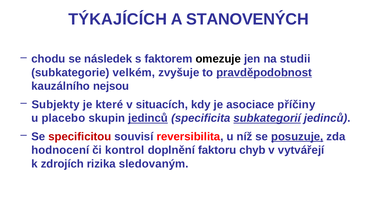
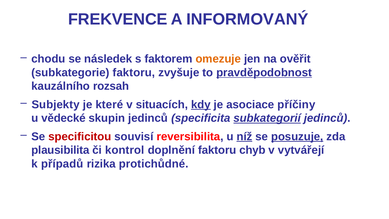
TÝKAJÍCÍCH: TÝKAJÍCÍCH -> FREKVENCE
STANOVENÝCH: STANOVENÝCH -> INFORMOVANÝ
omezuje colour: black -> orange
studii: studii -> ověřit
subkategorie velkém: velkém -> faktoru
nejsou: nejsou -> rozsah
kdy underline: none -> present
placebo: placebo -> vědecké
jedinců at (148, 118) underline: present -> none
níž underline: none -> present
hodnocení: hodnocení -> plausibilita
zdrojích: zdrojích -> případů
sledovaným: sledovaným -> protichůdné
